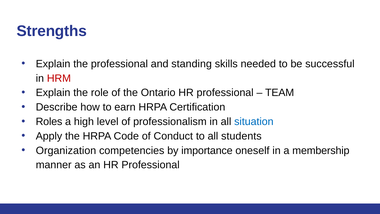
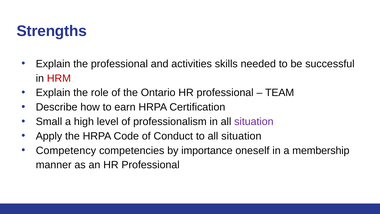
standing: standing -> activities
Roles: Roles -> Small
situation at (254, 121) colour: blue -> purple
to all students: students -> situation
Organization: Organization -> Competency
